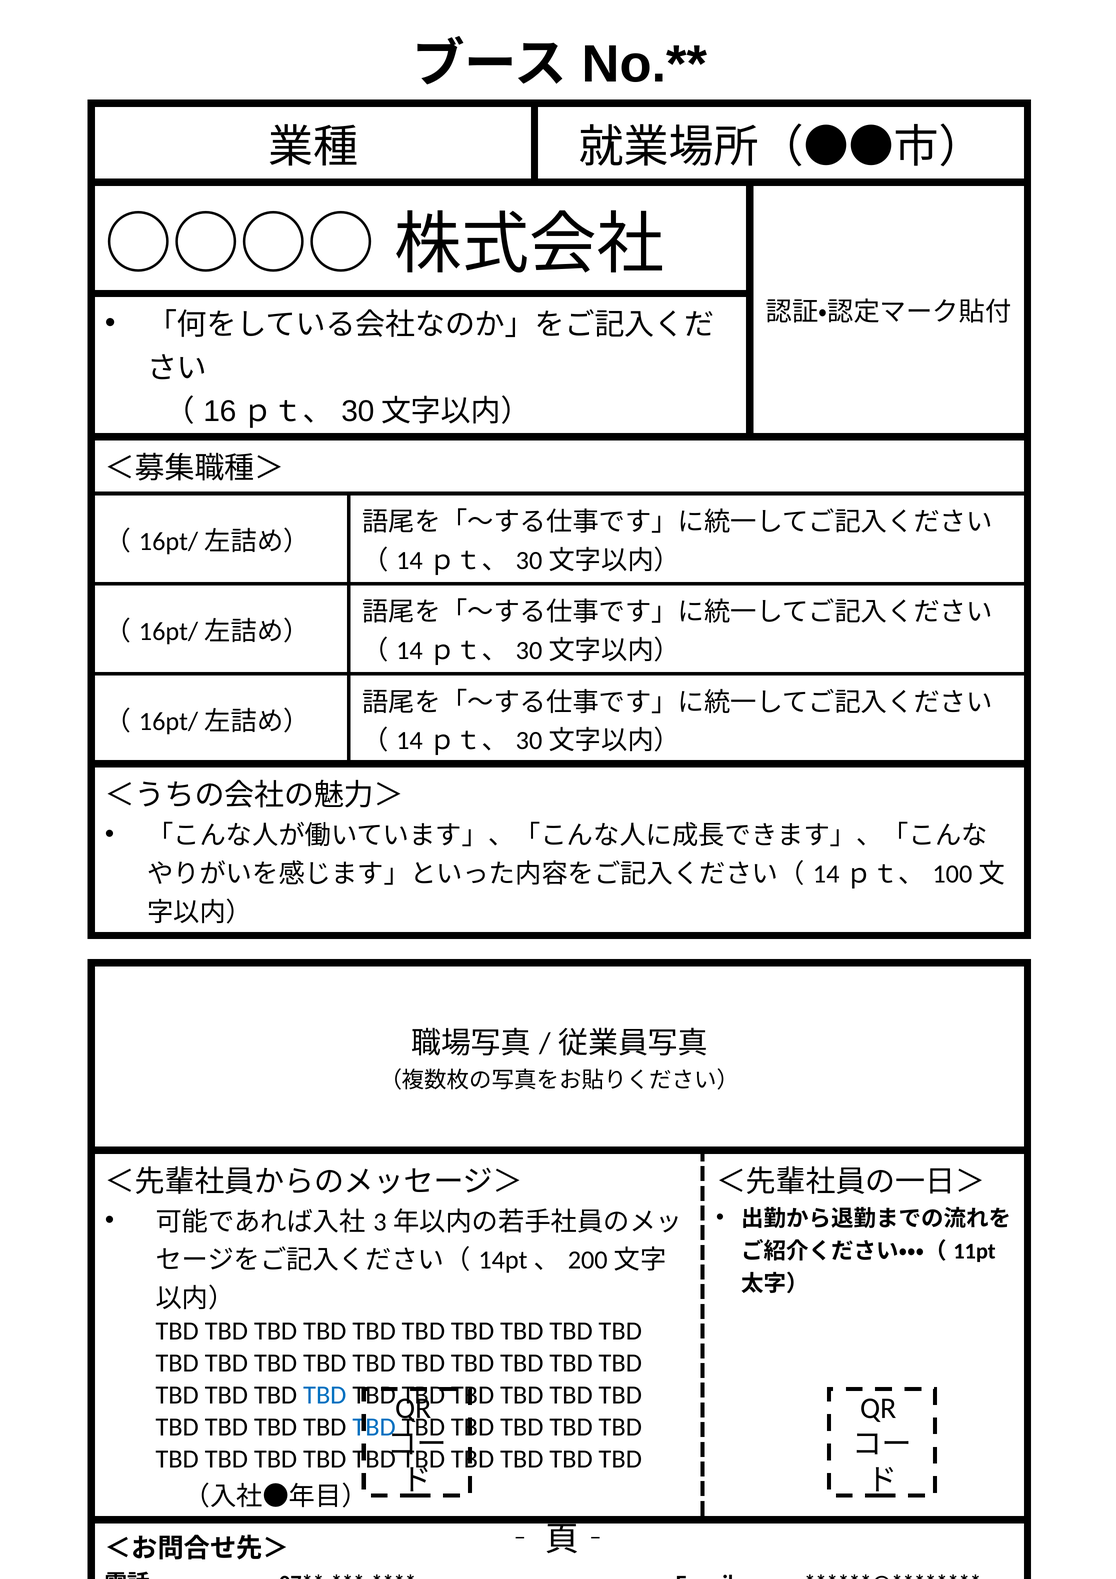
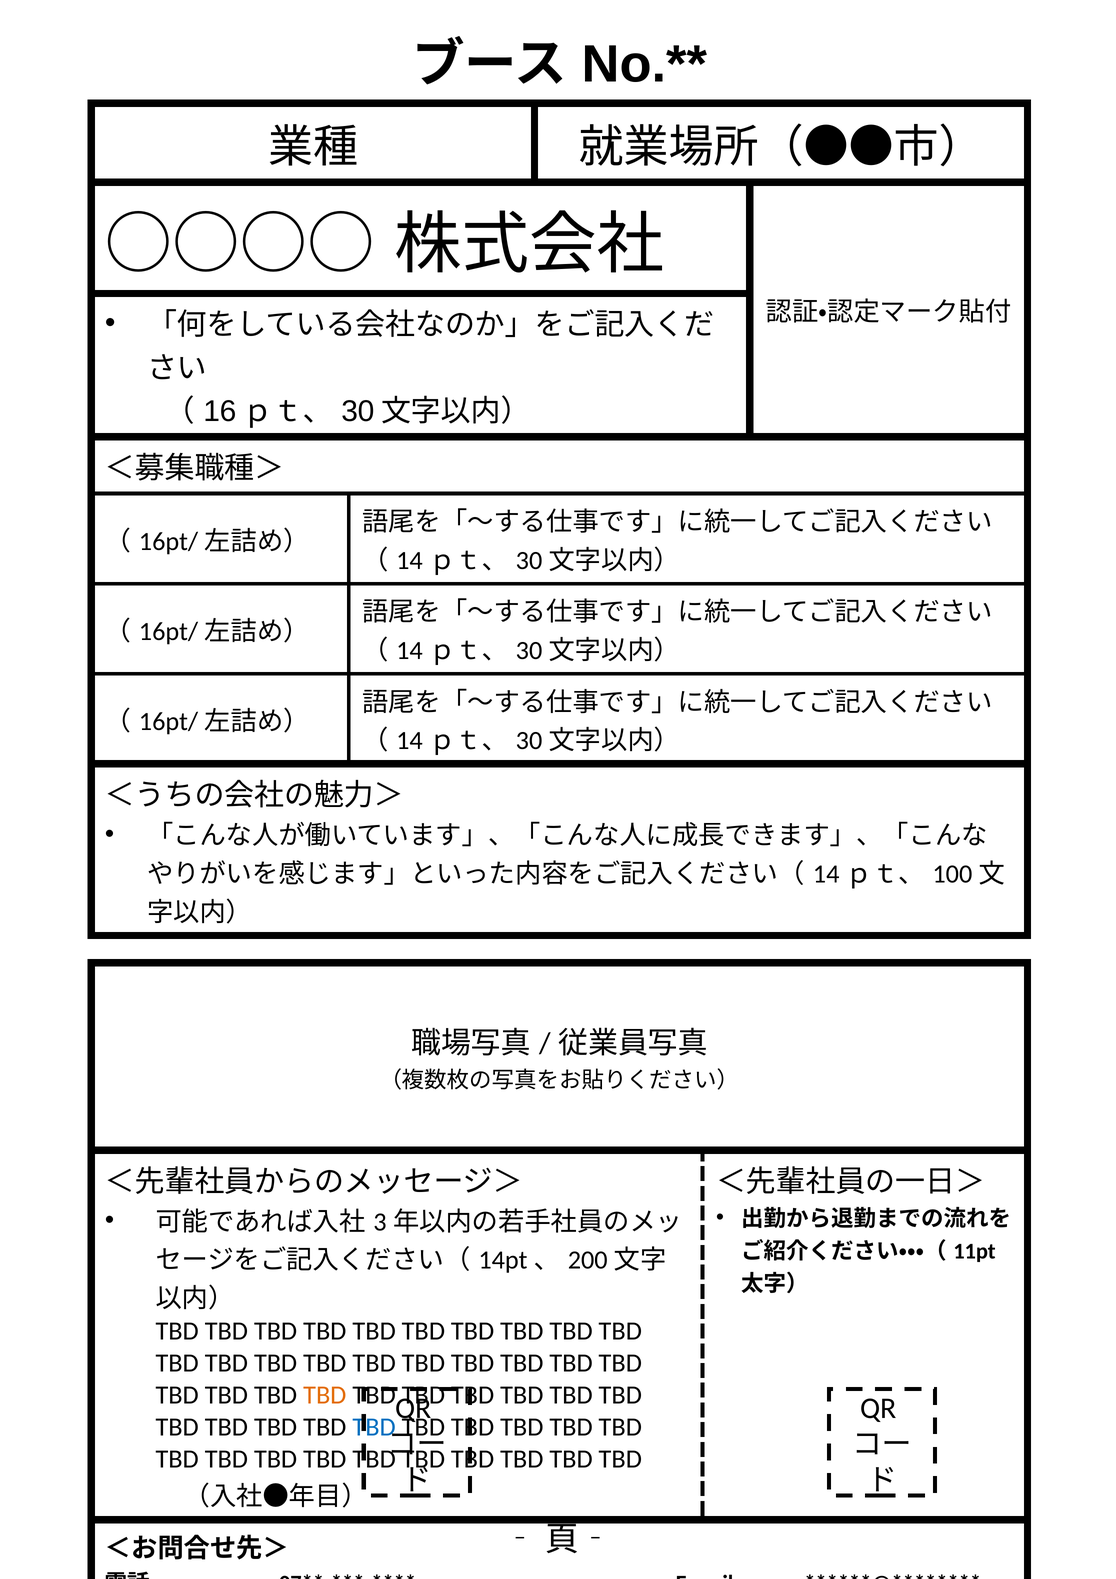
TBD at (325, 1395) colour: blue -> orange
